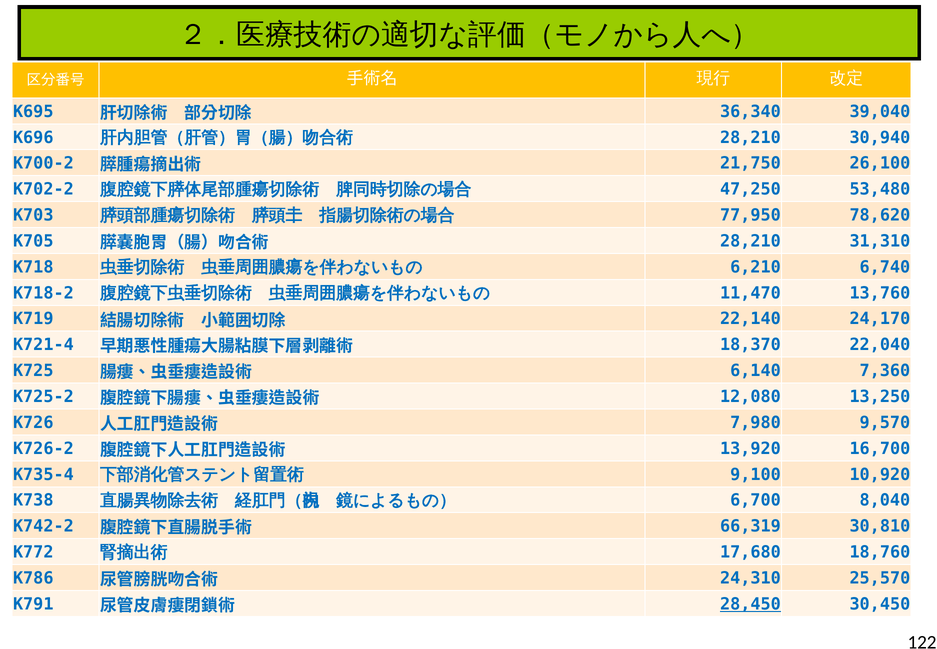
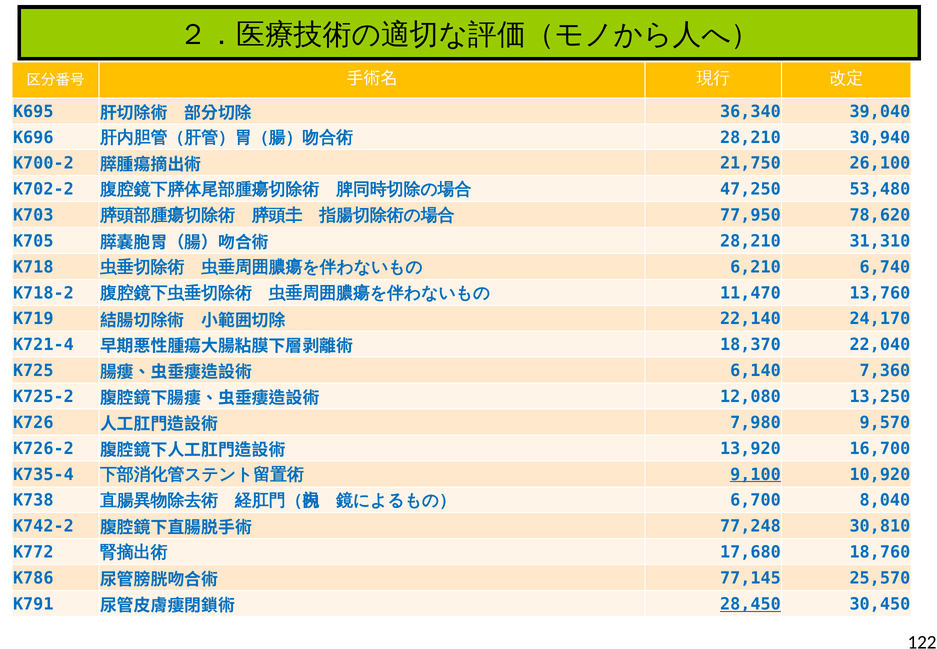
9,100 underline: none -> present
66,319: 66,319 -> 77,248
24,310: 24,310 -> 77,145
